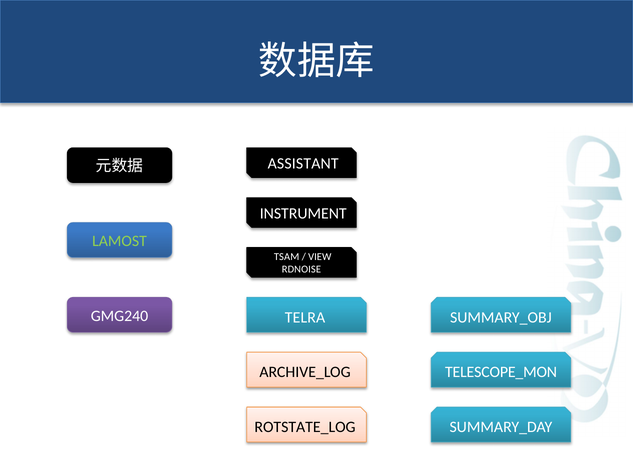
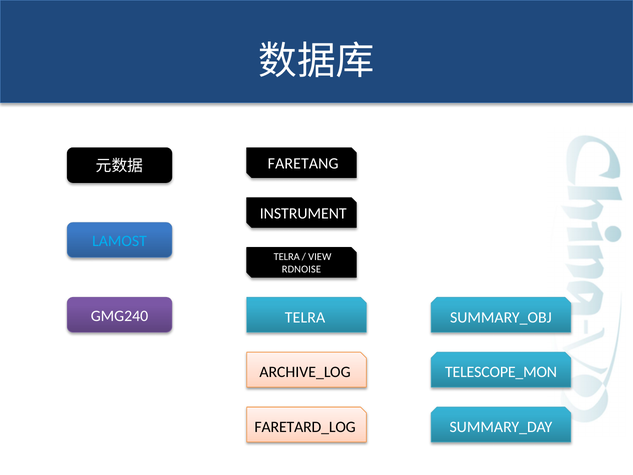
ASSISTANT: ASSISTANT -> FARETANG
LAMOST colour: light green -> light blue
TSAM at (287, 257): TSAM -> TELRA
ROTSTATE_LOG: ROTSTATE_LOG -> FARETARD_LOG
